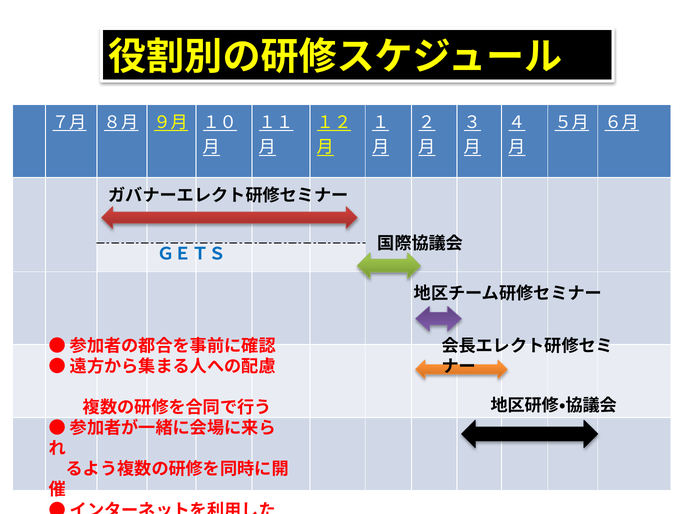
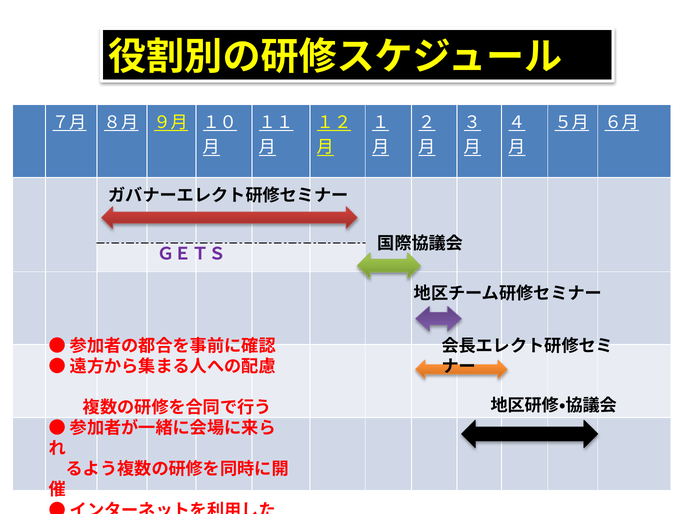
ＧＥＴＳ colour: blue -> purple
